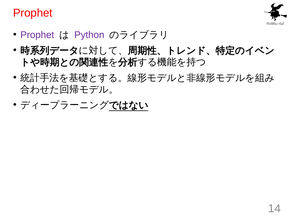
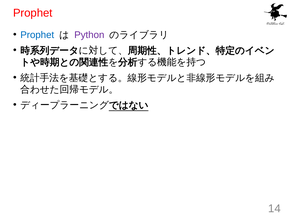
Prophet at (37, 35) colour: purple -> blue
